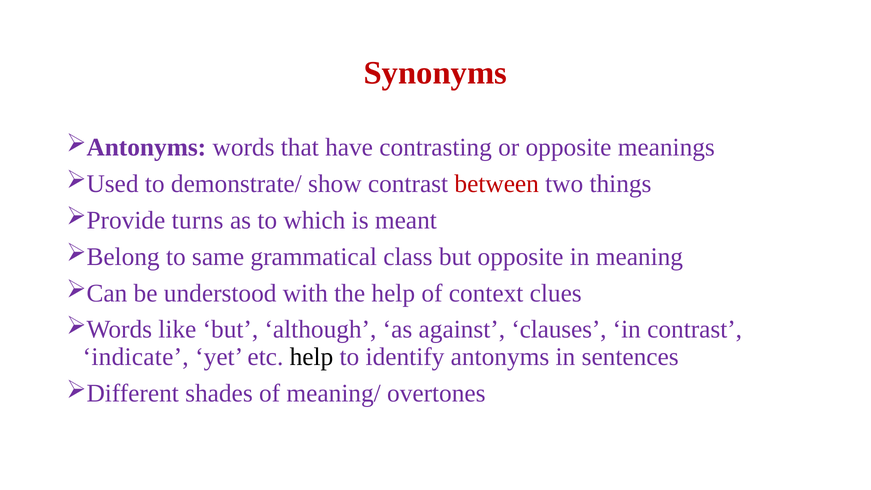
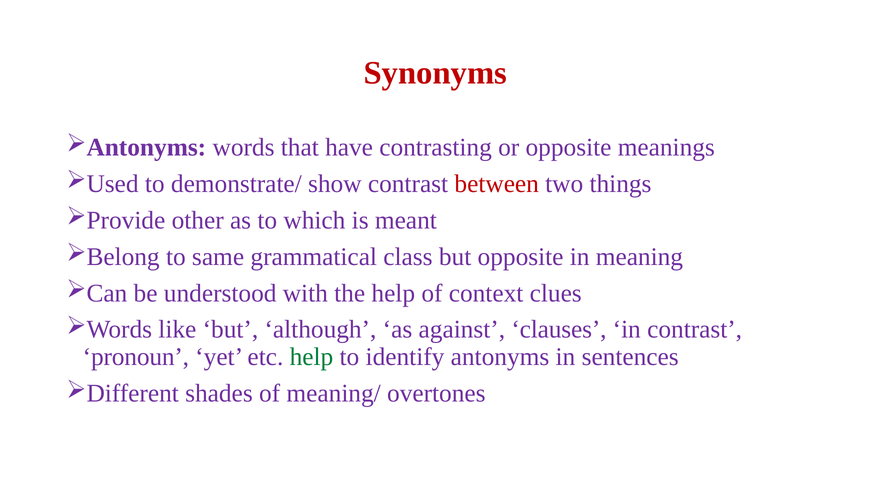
turns: turns -> other
indicate: indicate -> pronoun
help at (311, 357) colour: black -> green
